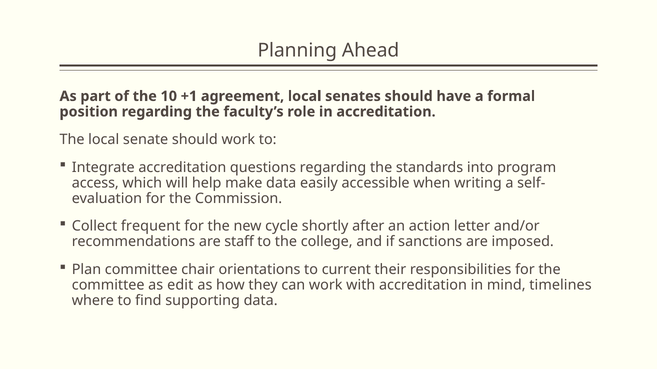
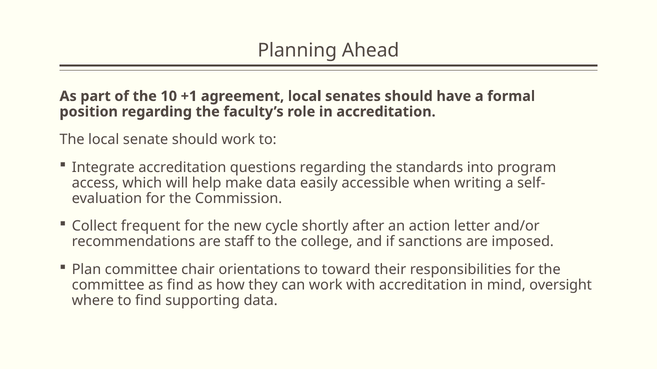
current: current -> toward
as edit: edit -> find
timelines: timelines -> oversight
